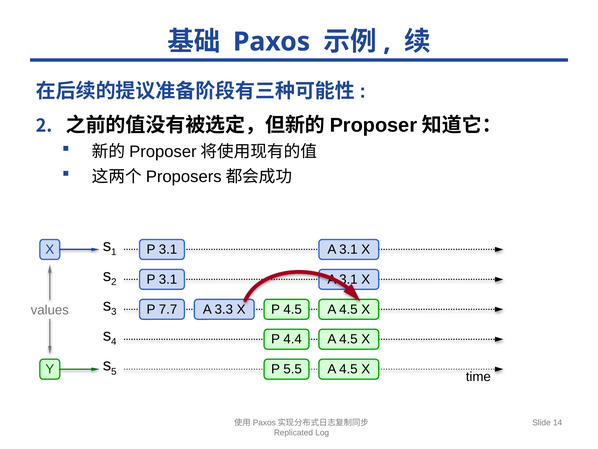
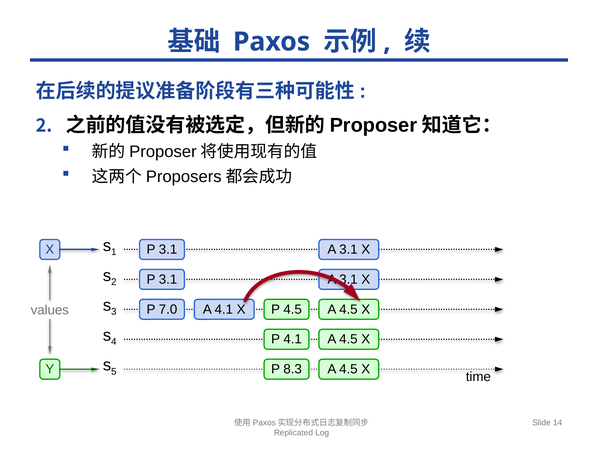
7.7: 7.7 -> 7.0
A 3.3: 3.3 -> 4.1
P 4.4: 4.4 -> 4.1
5.5: 5.5 -> 8.3
